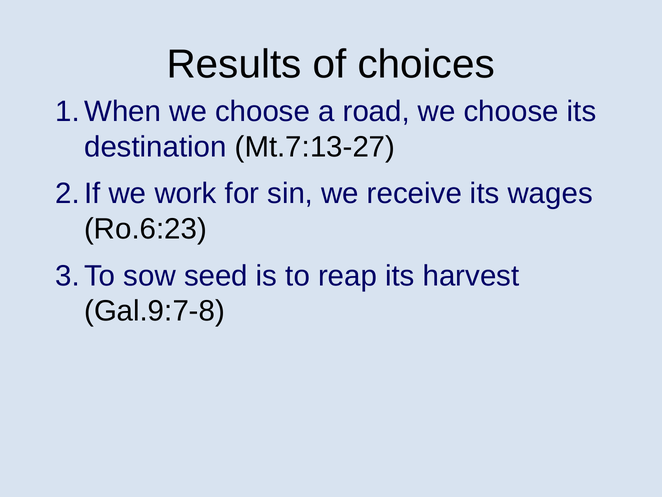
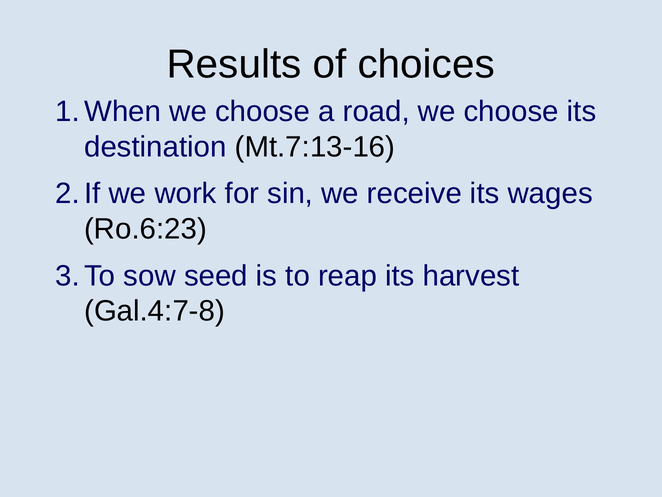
Mt.7:13-27: Mt.7:13-27 -> Mt.7:13-16
Gal.9:7-8: Gal.9:7-8 -> Gal.4:7-8
